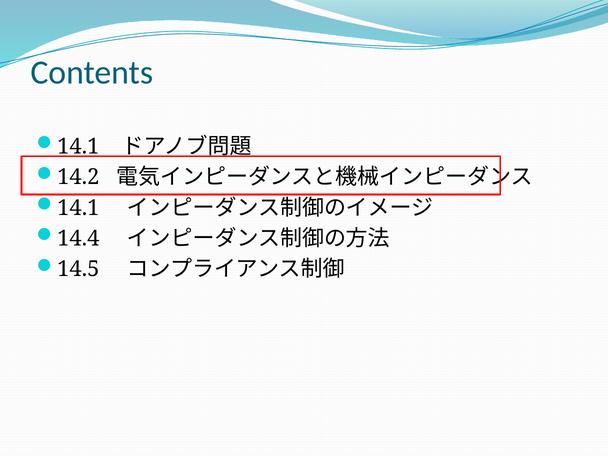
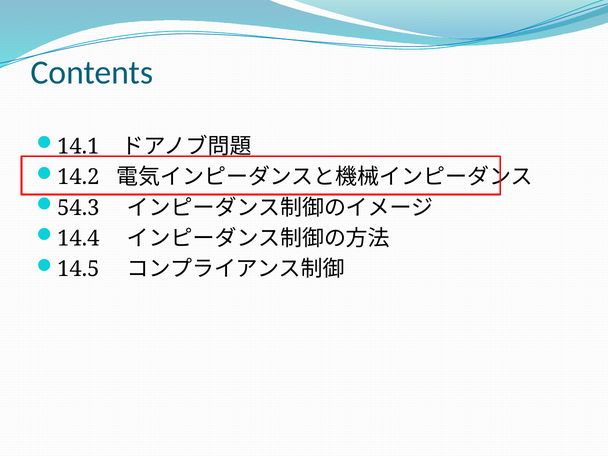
14.1 at (78, 208): 14.1 -> 54.3
